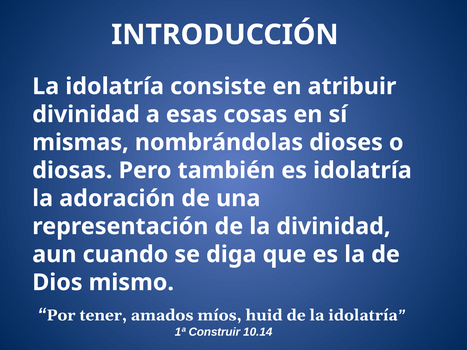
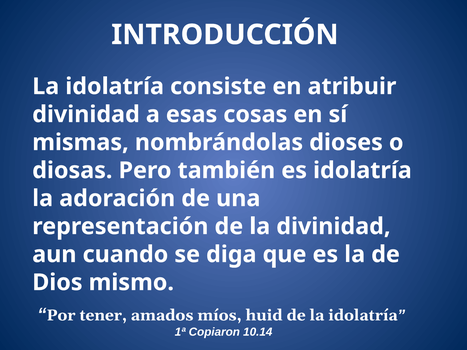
Construir: Construir -> Copiaron
